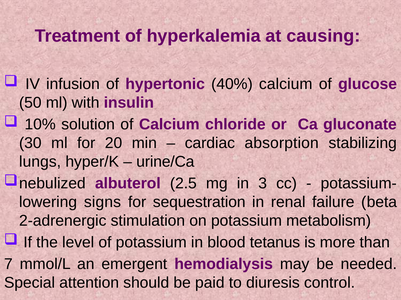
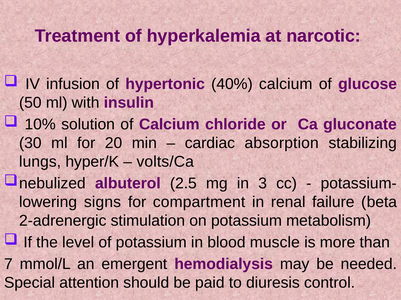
causing: causing -> narcotic
urine/Ca: urine/Ca -> volts/Ca
sequestration: sequestration -> compartment
tetanus: tetanus -> muscle
